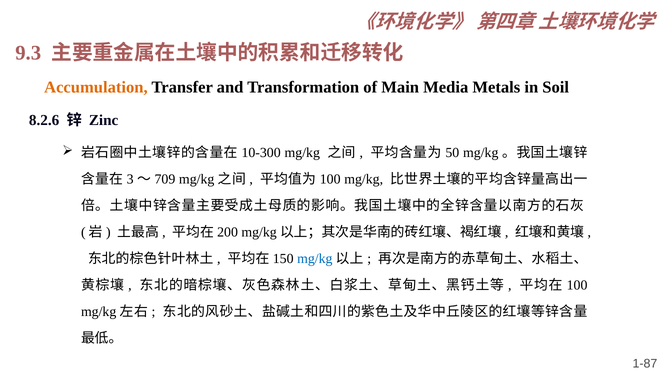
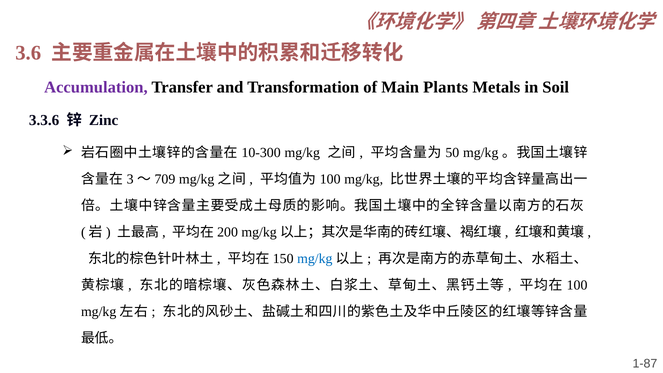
9.3: 9.3 -> 3.6
Accumulation colour: orange -> purple
Media: Media -> Plants
8.2.6: 8.2.6 -> 3.3.6
